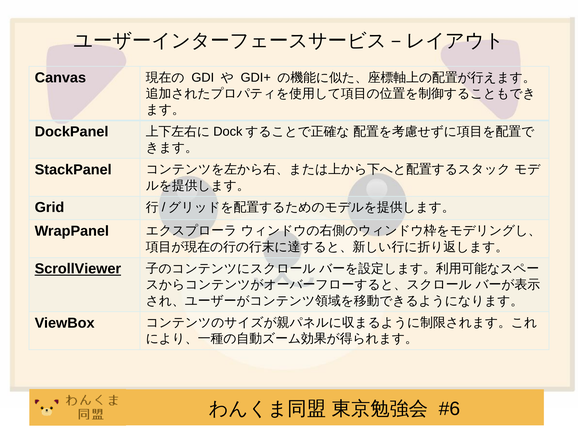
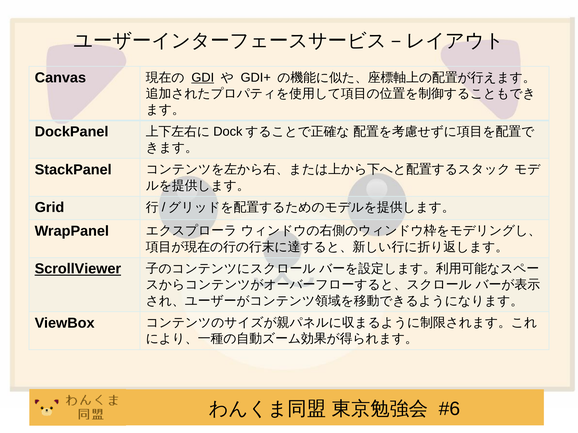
GDI underline: none -> present
